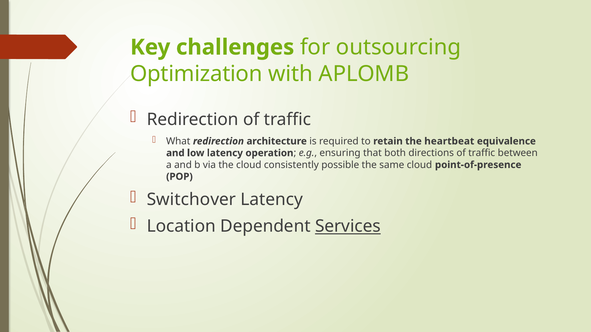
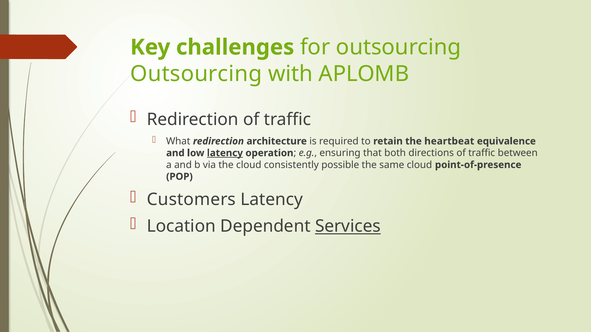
Optimization at (196, 74): Optimization -> Outsourcing
latency at (225, 153) underline: none -> present
Switchover: Switchover -> Customers
